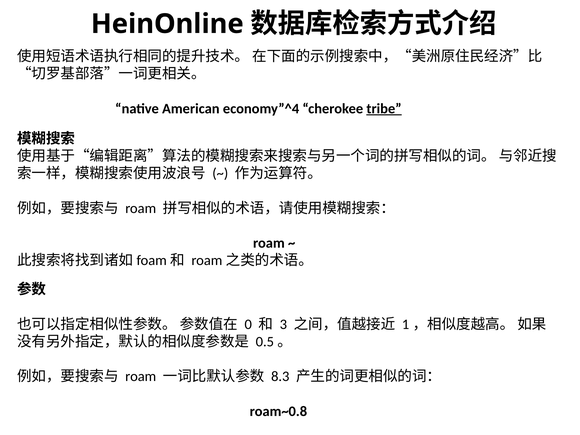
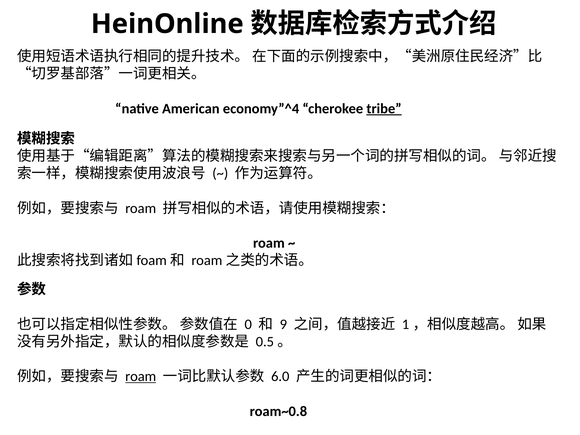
3: 3 -> 9
roam at (141, 376) underline: none -> present
8.3: 8.3 -> 6.0
